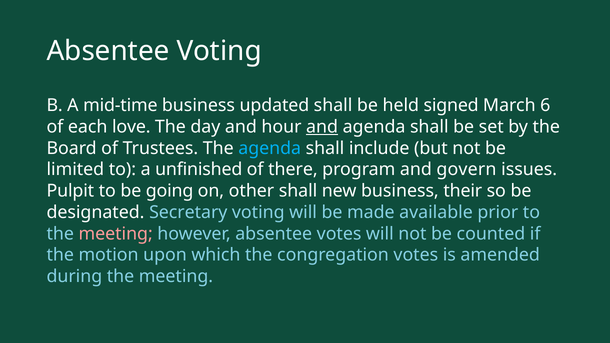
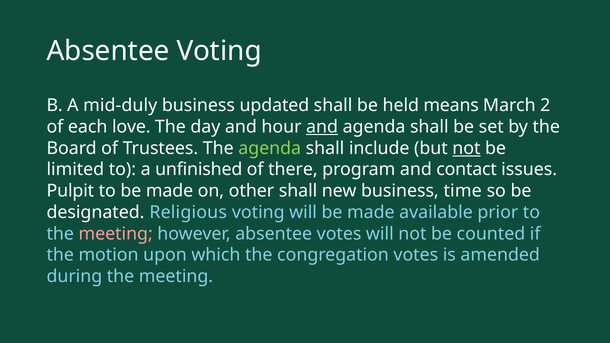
mid-time: mid-time -> mid-duly
signed: signed -> means
6: 6 -> 2
agenda at (270, 148) colour: light blue -> light green
not at (466, 148) underline: none -> present
govern: govern -> contact
to be going: going -> made
their: their -> time
Secretary: Secretary -> Religious
